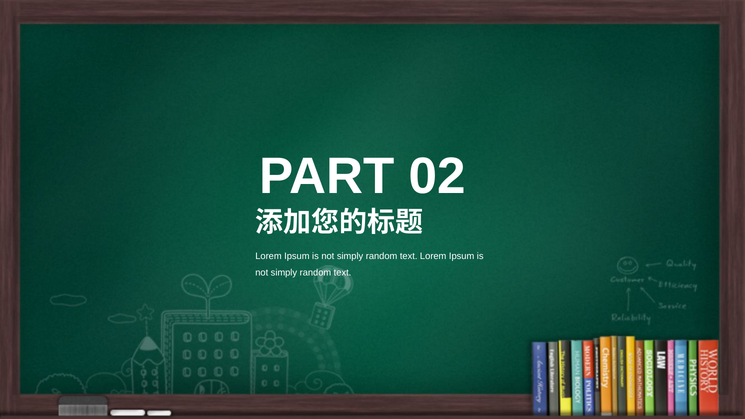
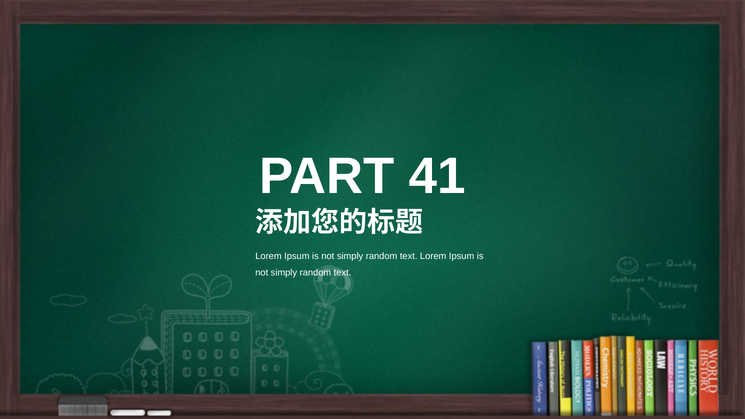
02: 02 -> 41
